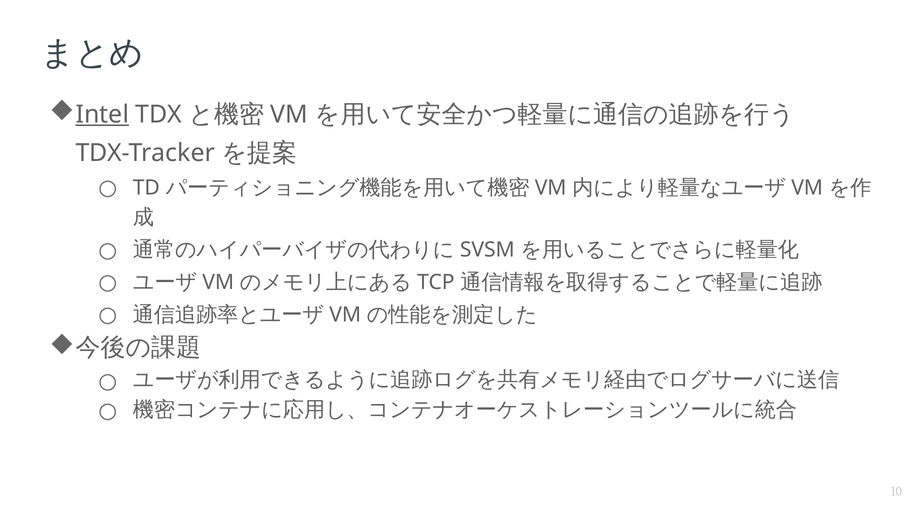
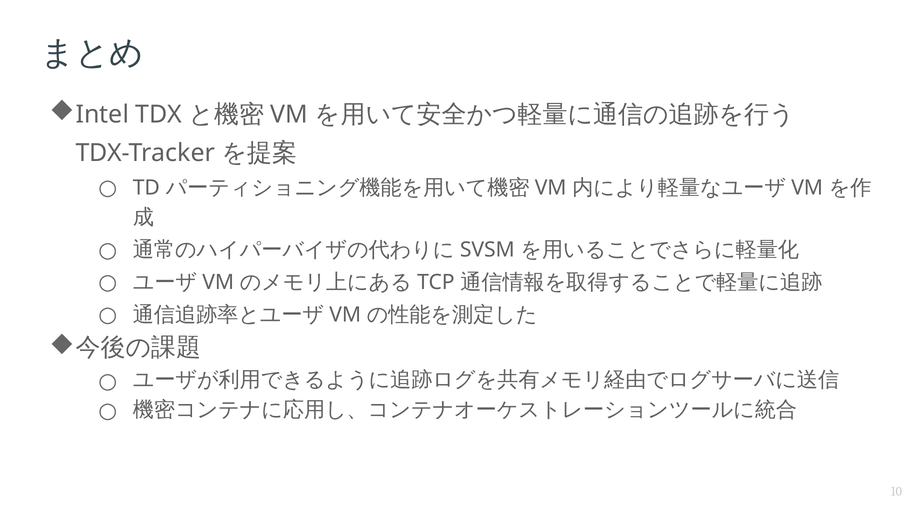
Intel underline: present -> none
